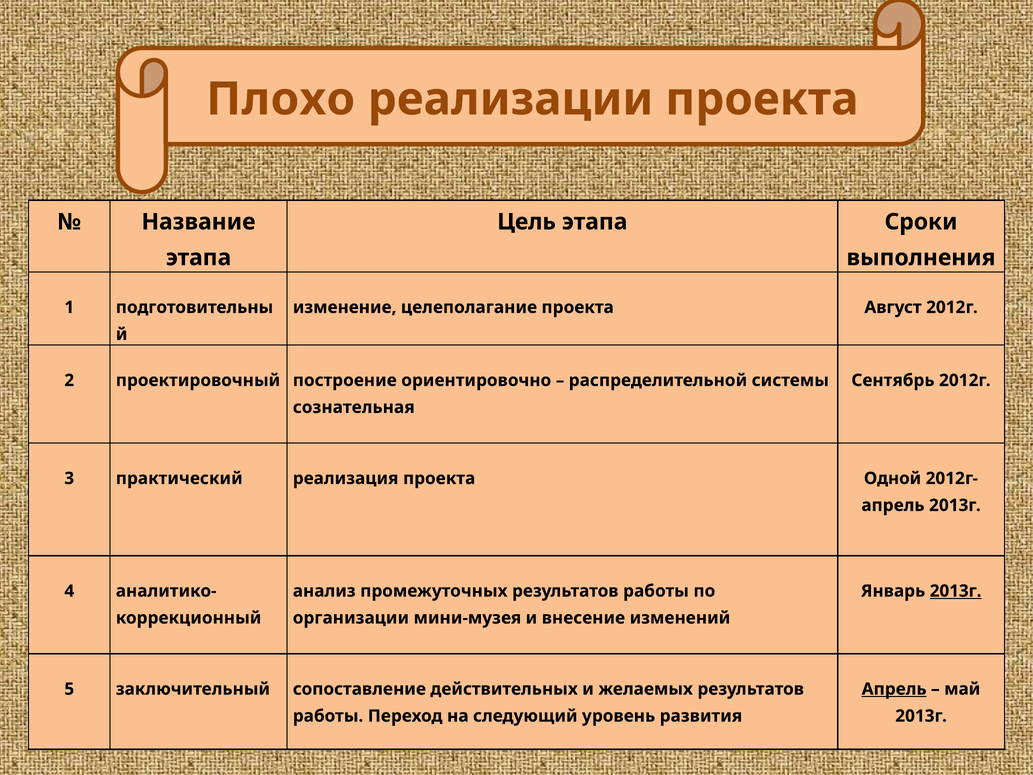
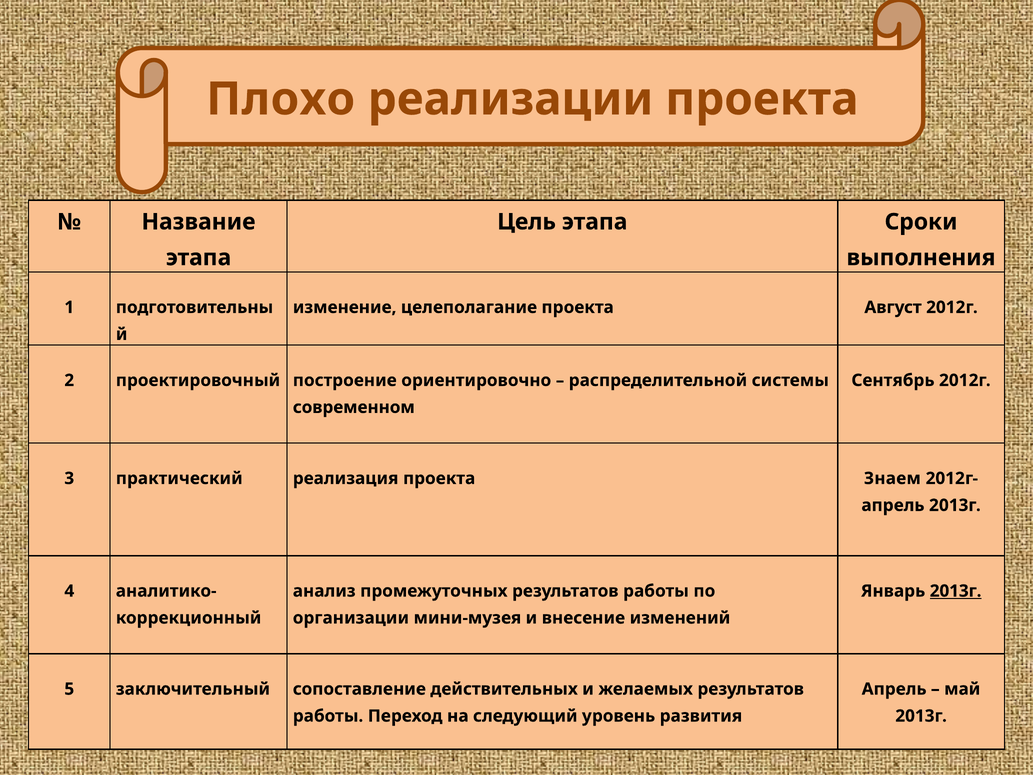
сознательная: сознательная -> современном
Одной: Одной -> Знаем
Апрель at (894, 689) underline: present -> none
